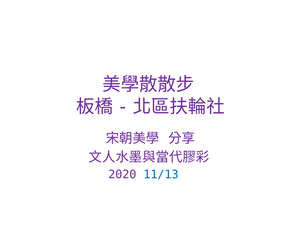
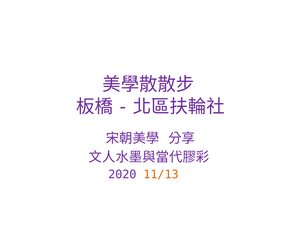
11/13 colour: blue -> orange
